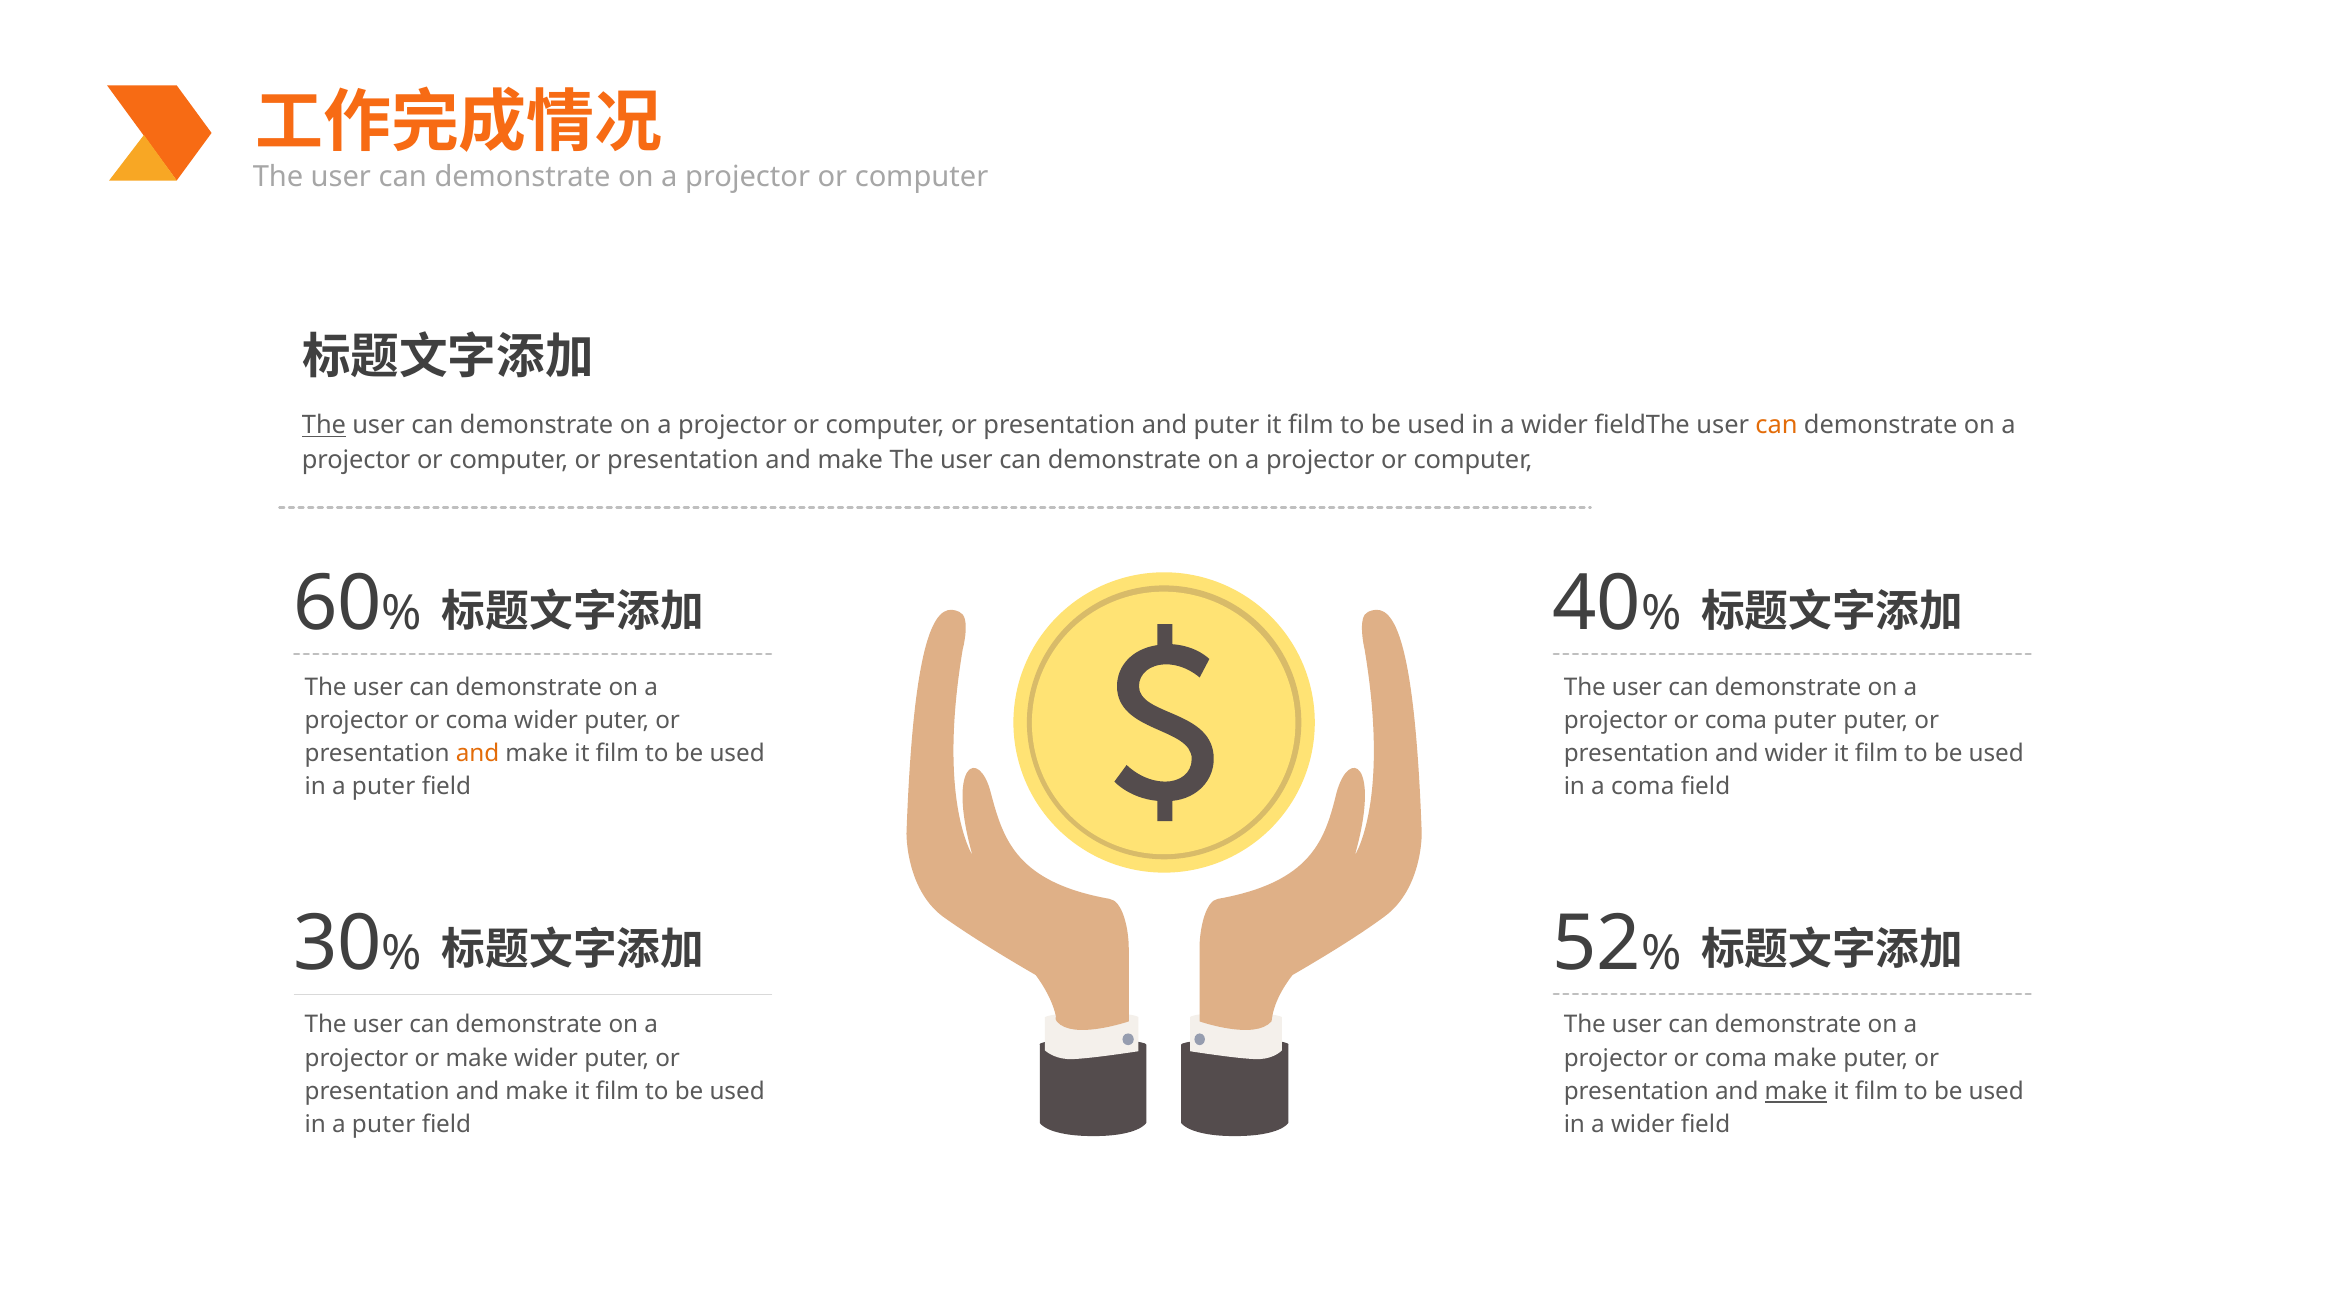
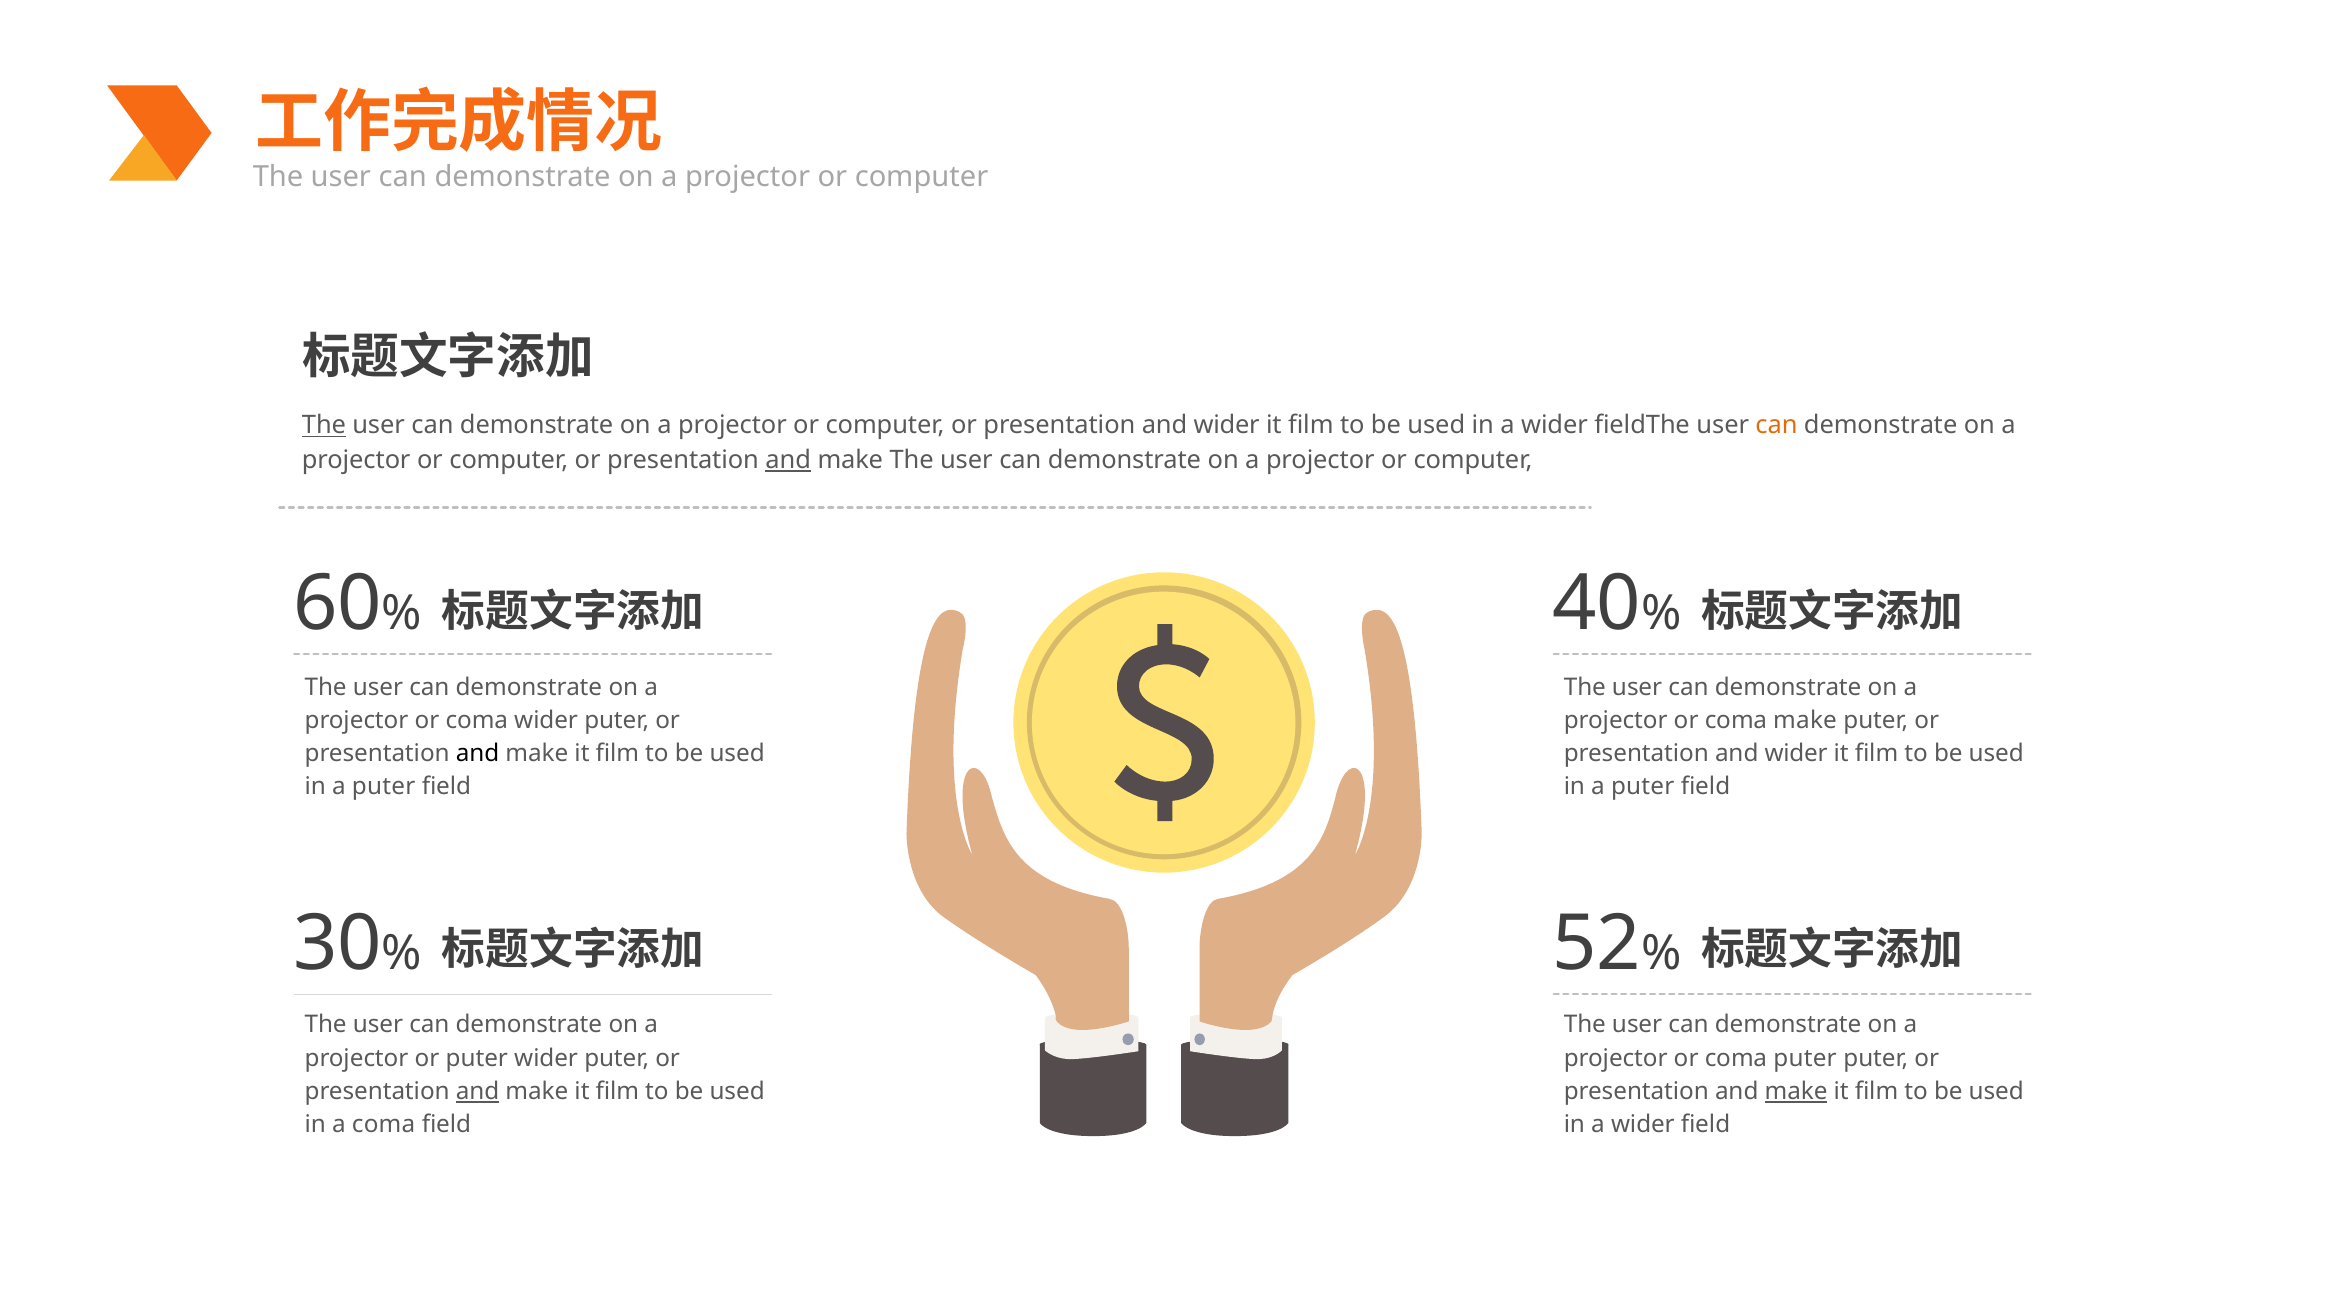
puter at (1226, 426): puter -> wider
and at (788, 461) underline: none -> present
coma puter: puter -> make
and at (478, 754) colour: orange -> black
coma at (1643, 787): coma -> puter
or make: make -> puter
coma make: make -> puter
and at (478, 1092) underline: none -> present
puter at (384, 1125): puter -> coma
